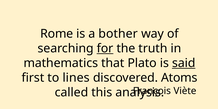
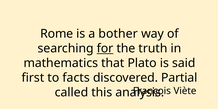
said underline: present -> none
lines: lines -> facts
Atoms: Atoms -> Partial
